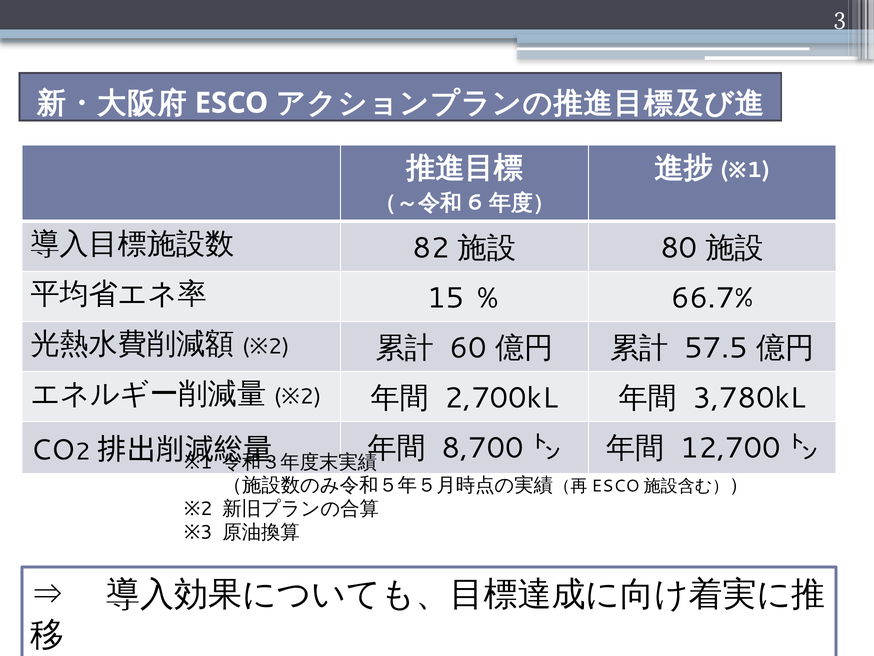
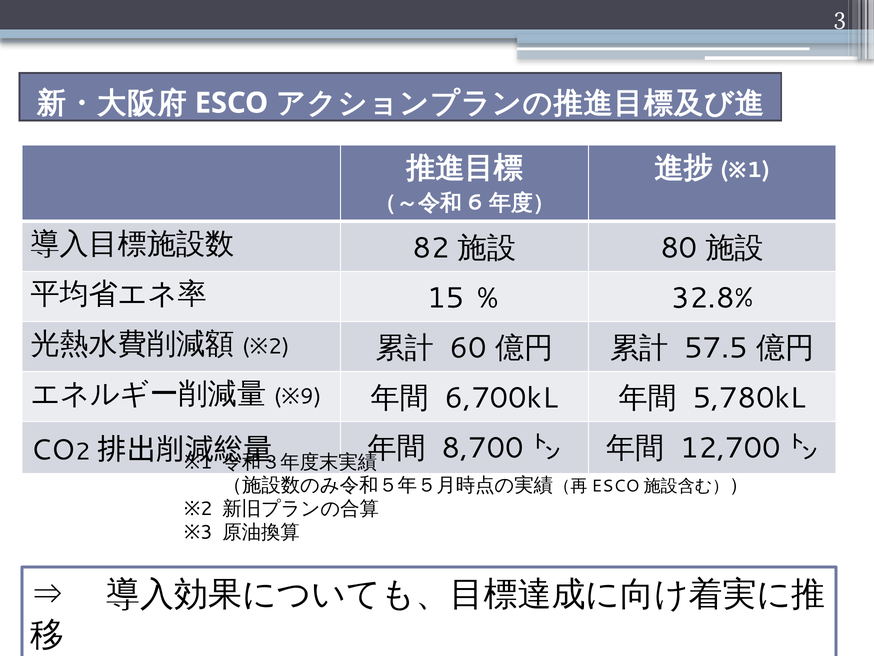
66.7%: 66.7% -> 32.8%
2 at (311, 396): 2 -> 9
2,700kL: 2,700kL -> 6,700kL
3,780kL: 3,780kL -> 5,780kL
